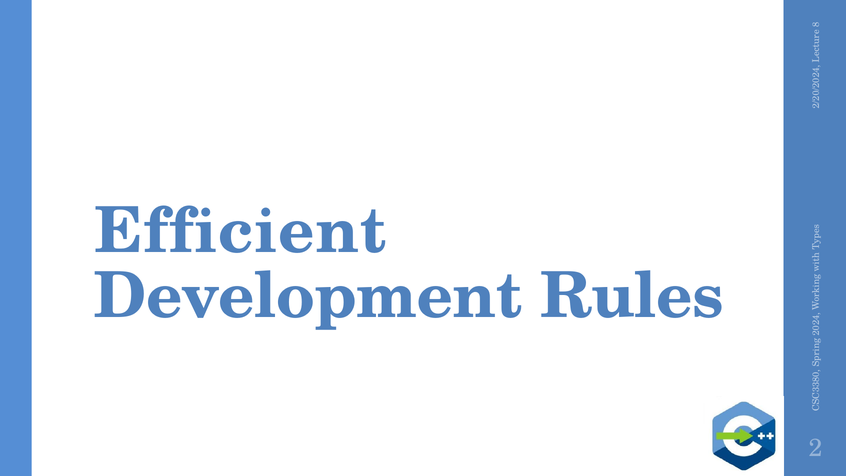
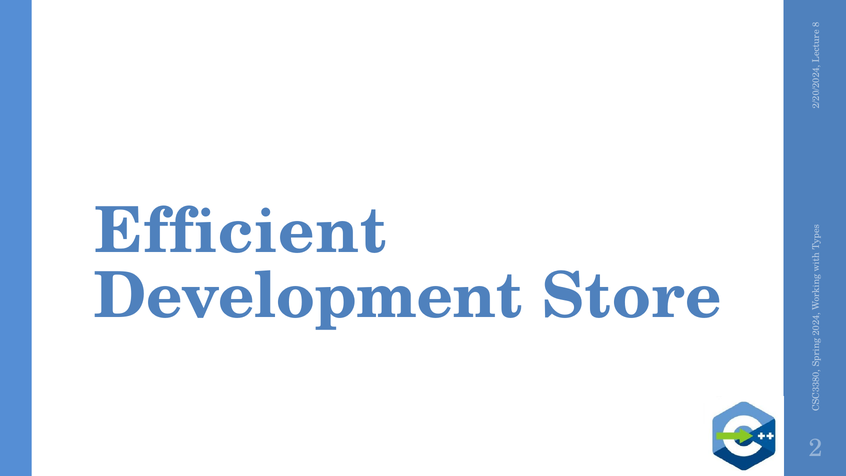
Rules: Rules -> Store
